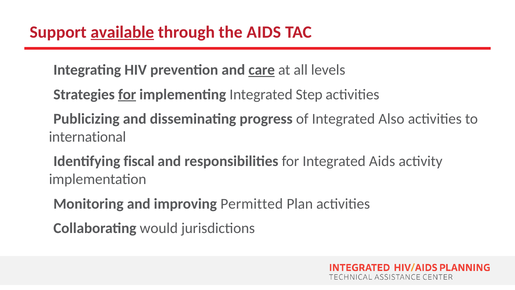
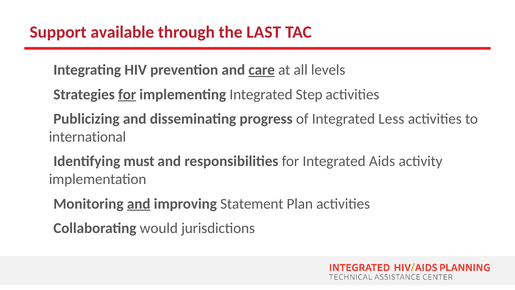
available underline: present -> none
the AIDS: AIDS -> LAST
Also: Also -> Less
fiscal: fiscal -> must
and at (139, 204) underline: none -> present
Permitted: Permitted -> Statement
